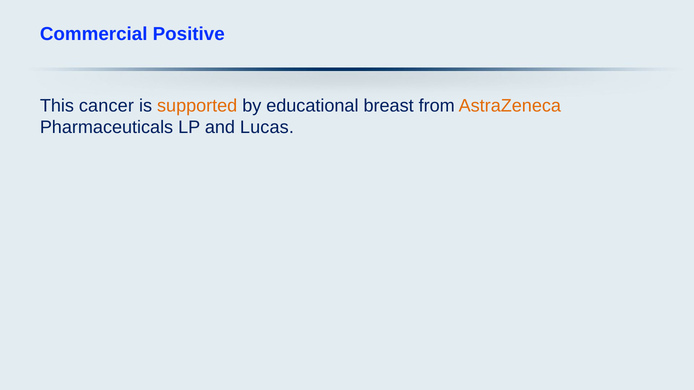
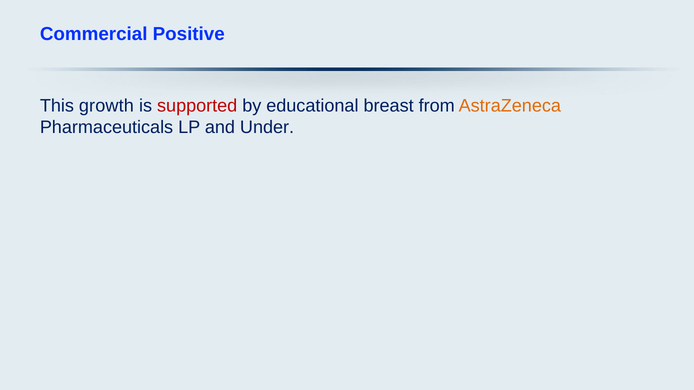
cancer: cancer -> growth
supported colour: orange -> red
Lucas: Lucas -> Under
